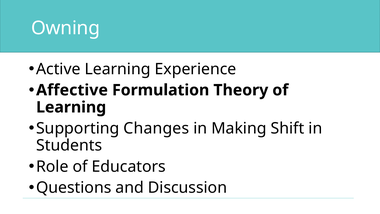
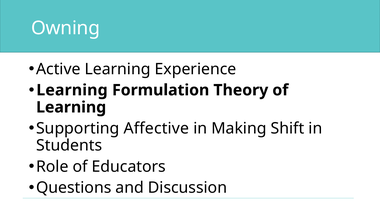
Affective at (72, 90): Affective -> Learning
Changes: Changes -> Affective
